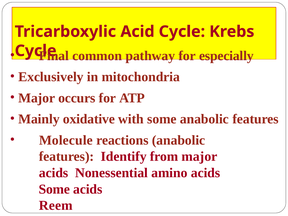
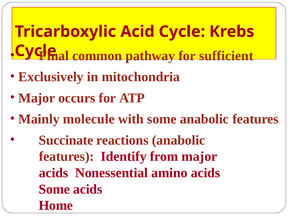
especially: especially -> sufficient
oxidative: oxidative -> molecule
Molecule: Molecule -> Succinate
Reem: Reem -> Home
